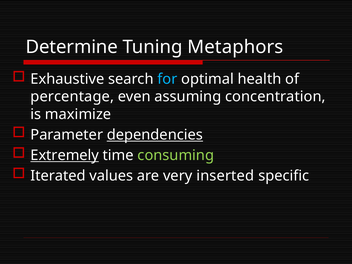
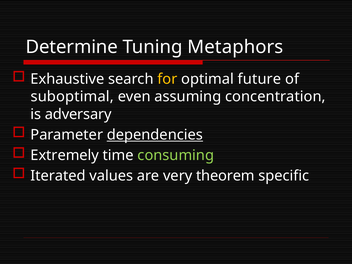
for colour: light blue -> yellow
health: health -> future
percentage: percentage -> suboptimal
maximize: maximize -> adversary
Extremely underline: present -> none
inserted: inserted -> theorem
